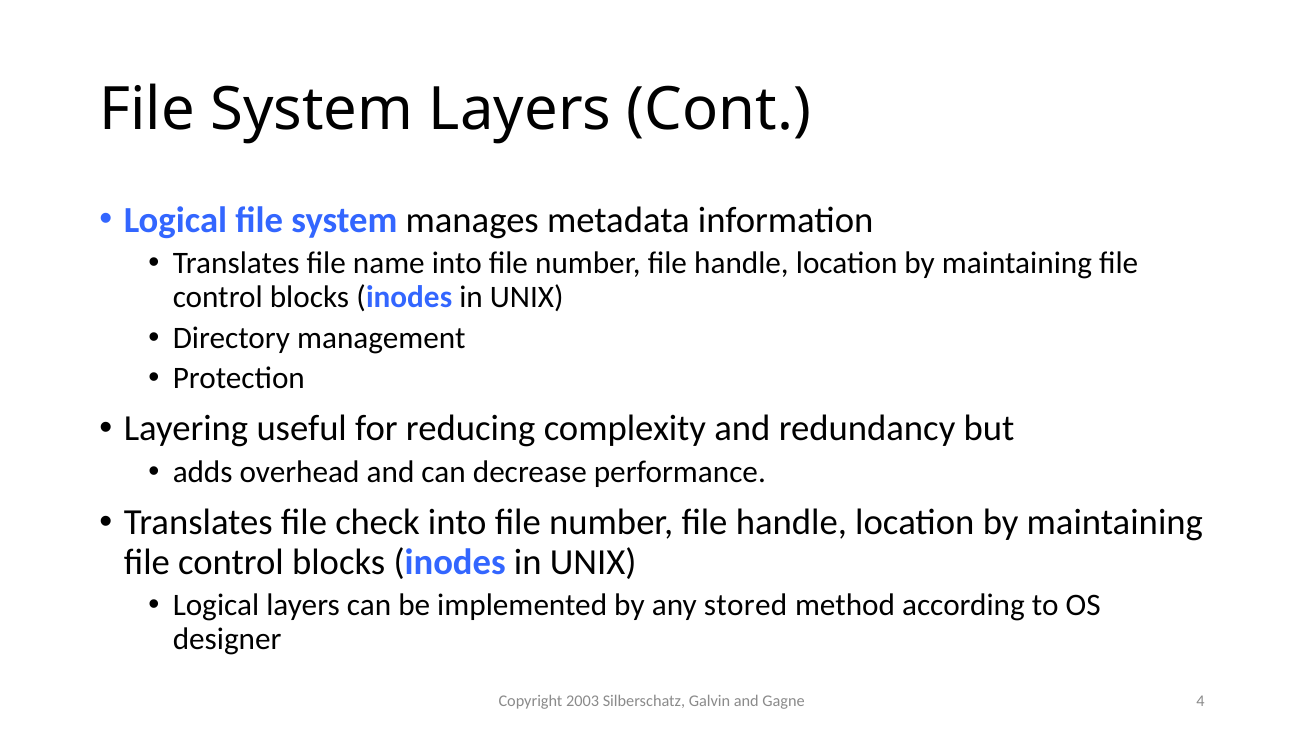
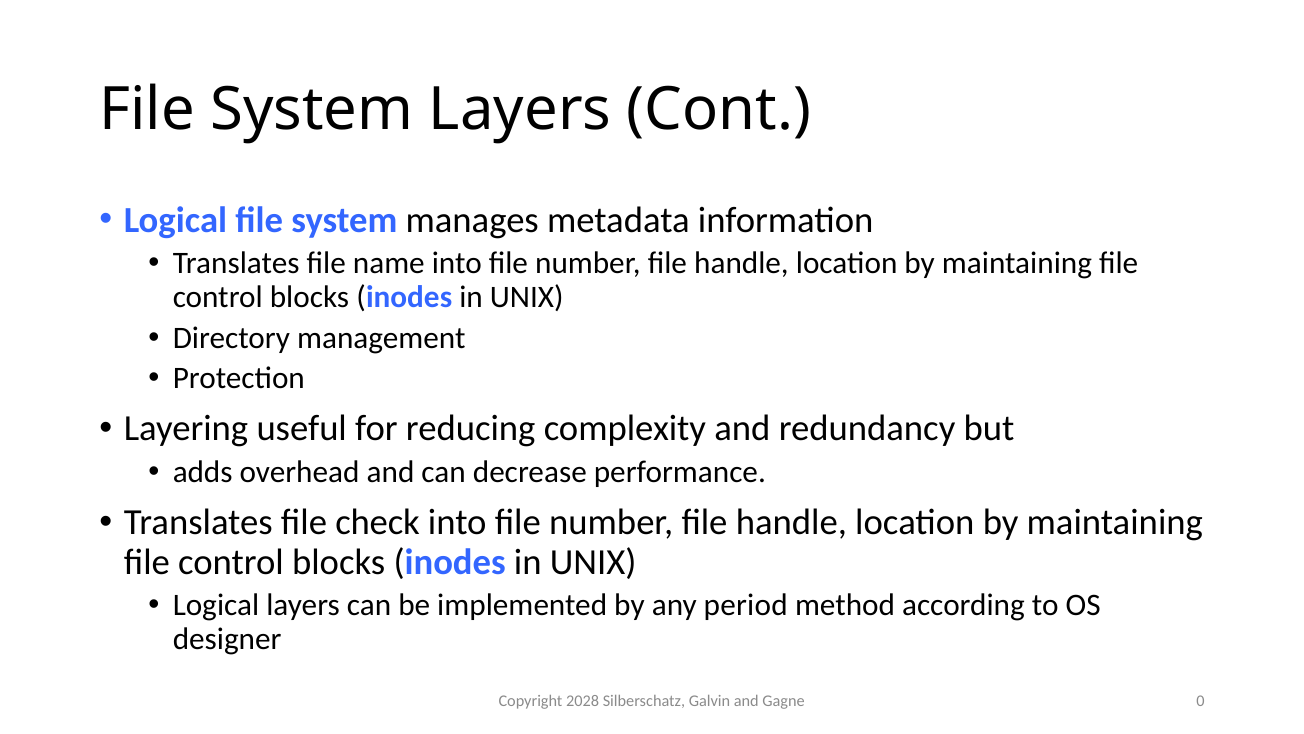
stored: stored -> period
2003: 2003 -> 2028
4: 4 -> 0
